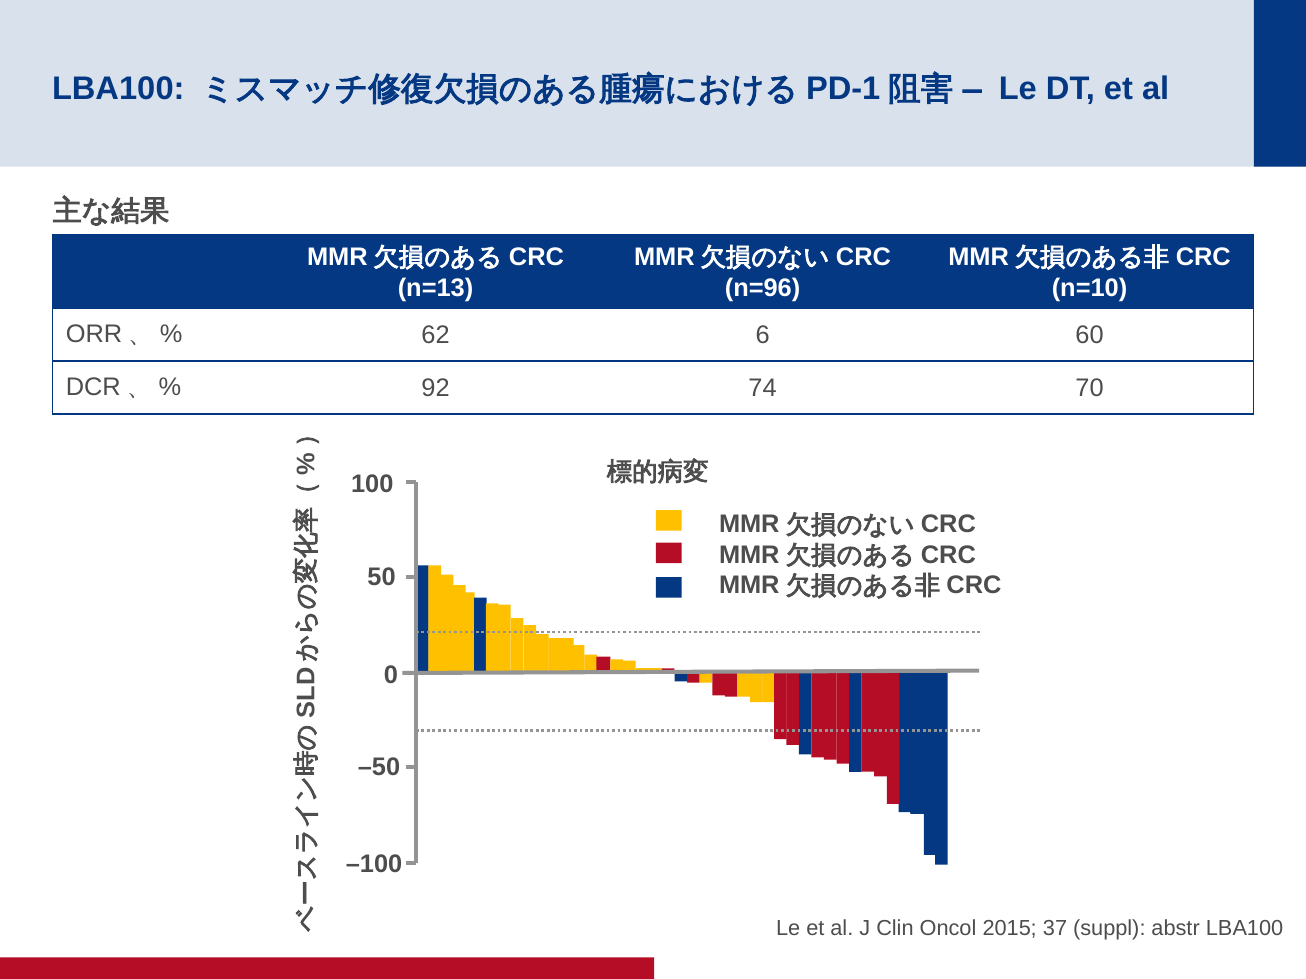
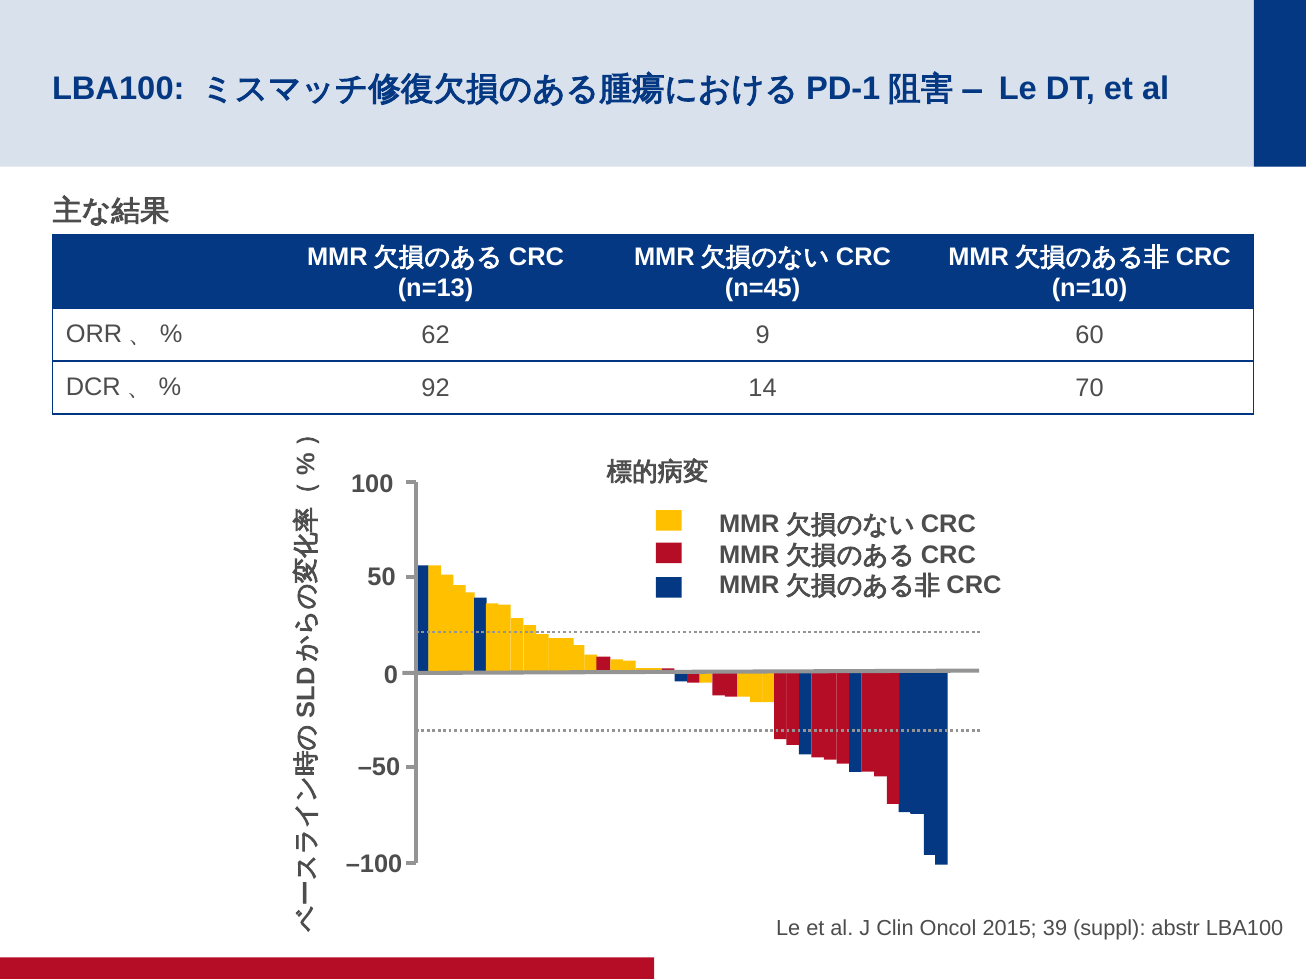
n=96: n=96 -> n=45
6: 6 -> 9
74: 74 -> 14
37: 37 -> 39
